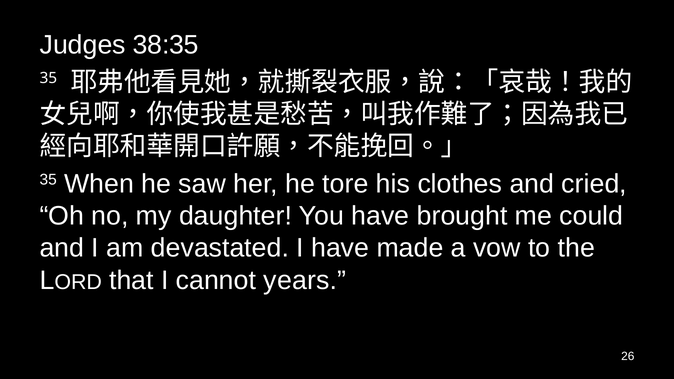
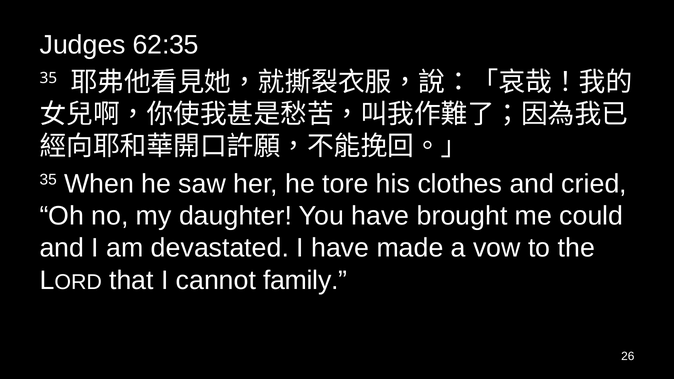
38:35: 38:35 -> 62:35
years: years -> family
